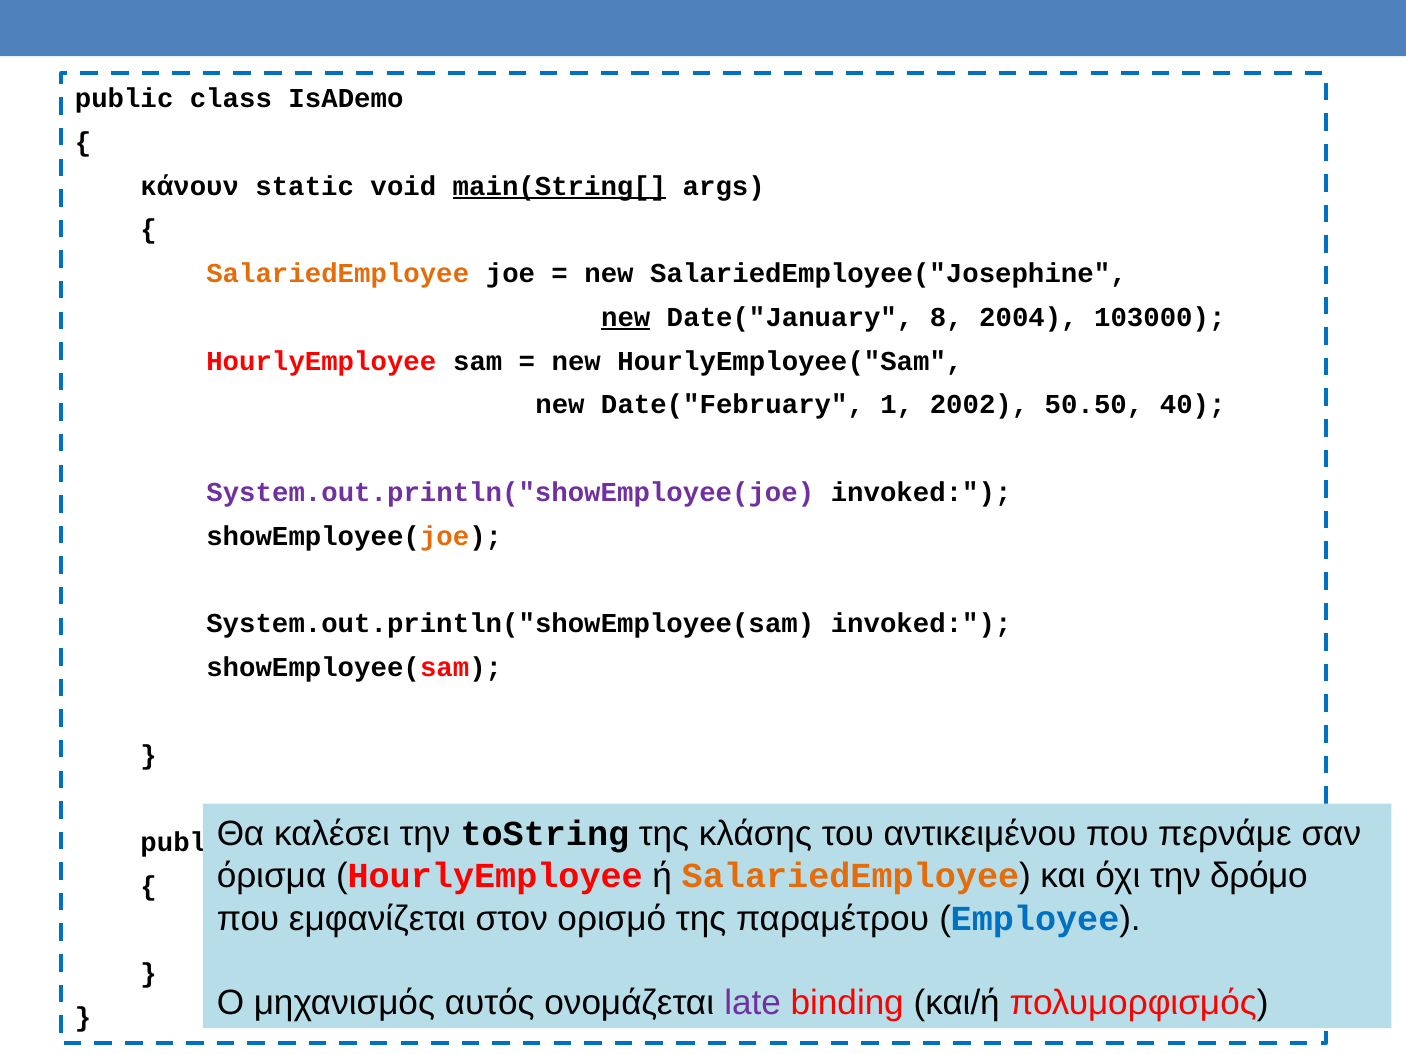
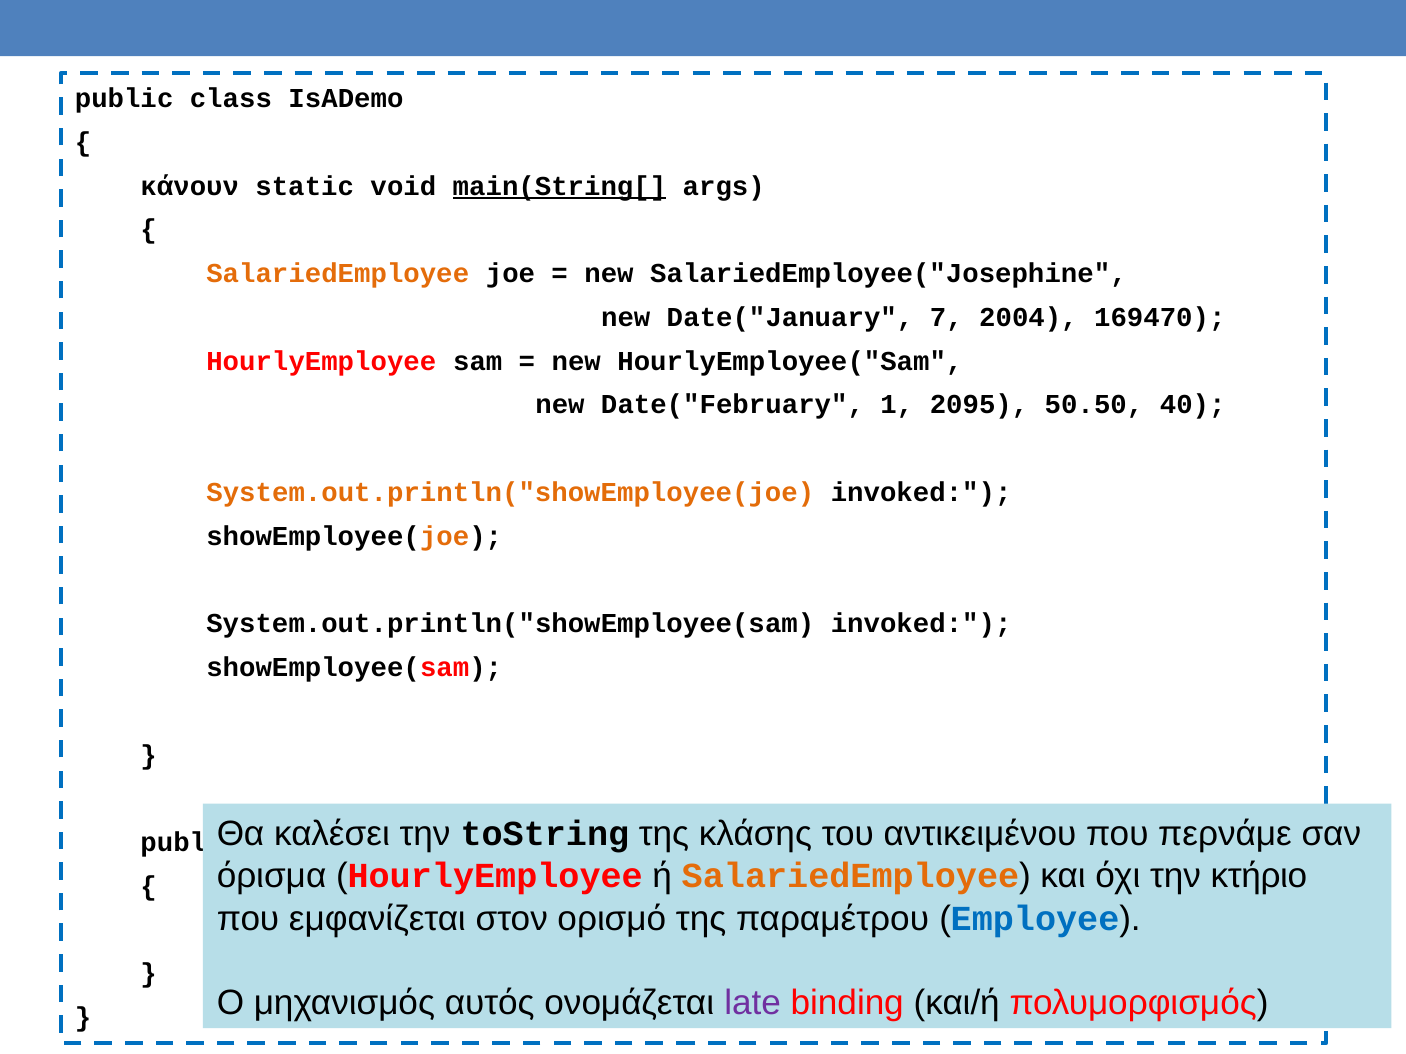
new at (626, 318) underline: present -> none
8: 8 -> 7
103000: 103000 -> 169470
2002: 2002 -> 2095
System.out.println("showEmployee(joe colour: purple -> orange
δρόμο: δρόμο -> κτήριο
